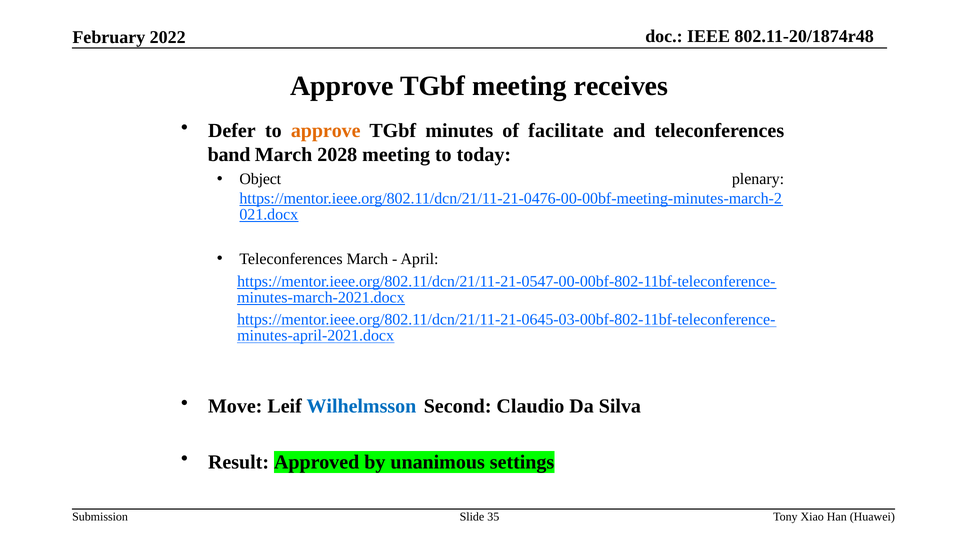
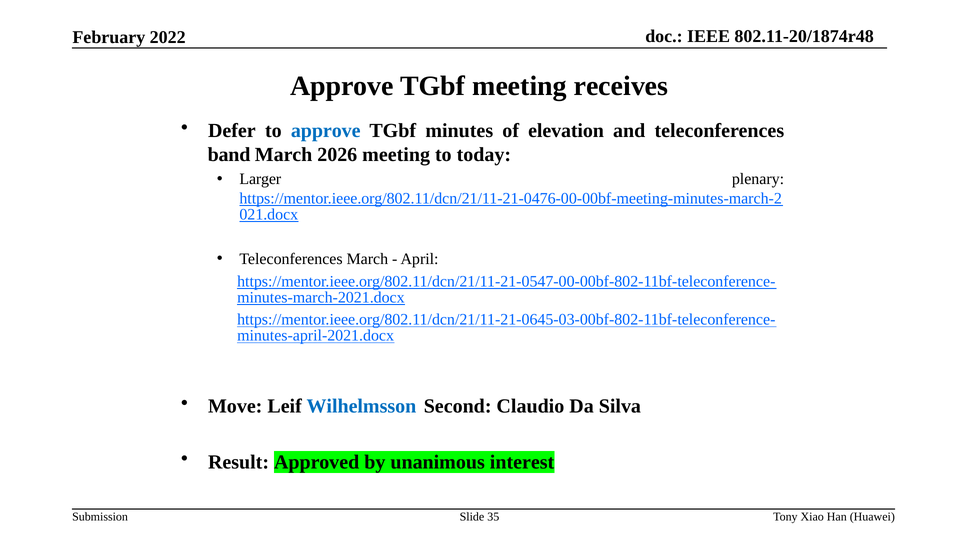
approve at (326, 131) colour: orange -> blue
facilitate: facilitate -> elevation
2028: 2028 -> 2026
Object: Object -> Larger
settings: settings -> interest
